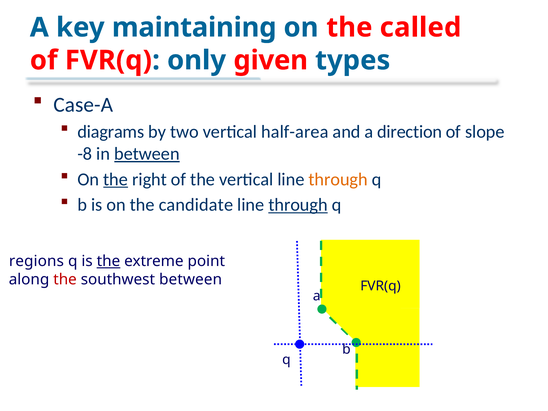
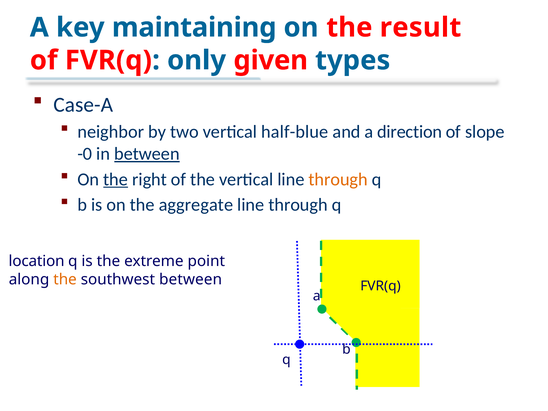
called: called -> result
diagrams: diagrams -> neighbor
half-area: half-area -> half-blue
-8: -8 -> -0
candidate: candidate -> aggregate
through at (298, 205) underline: present -> none
regions: regions -> location
the at (108, 261) underline: present -> none
the at (65, 279) colour: red -> orange
